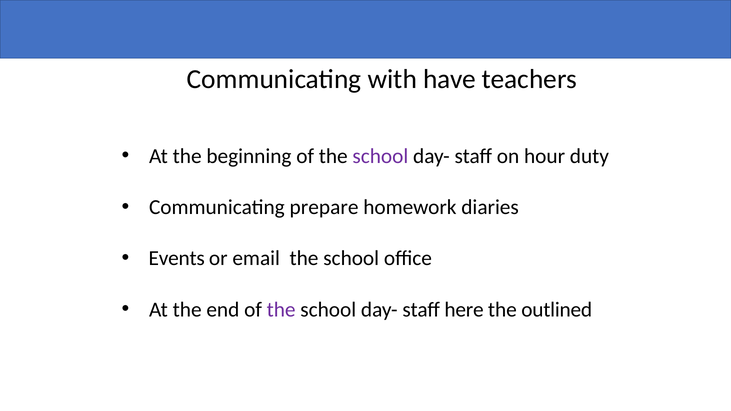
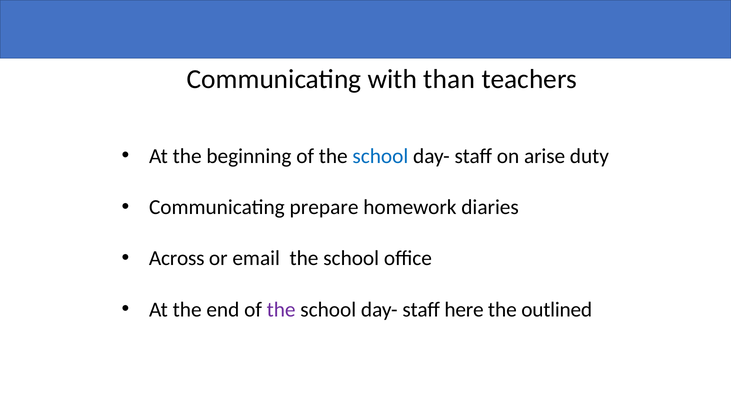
have: have -> than
school at (380, 156) colour: purple -> blue
hour: hour -> arise
Events: Events -> Across
